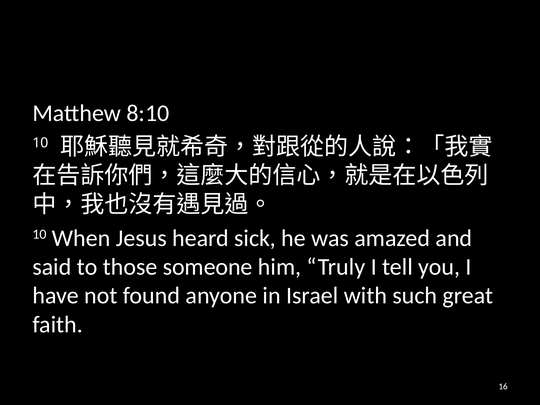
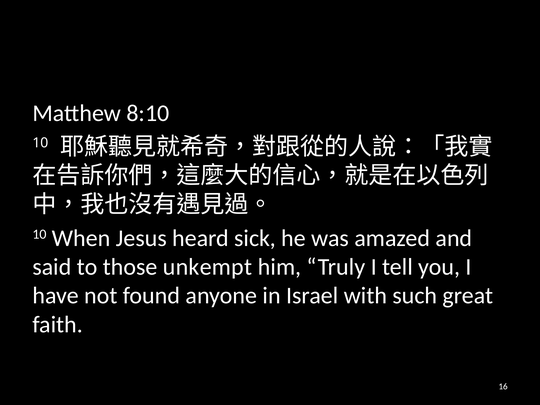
someone: someone -> unkempt
